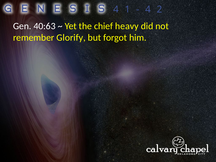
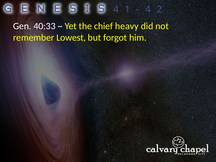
40:63: 40:63 -> 40:33
Glorify: Glorify -> Lowest
